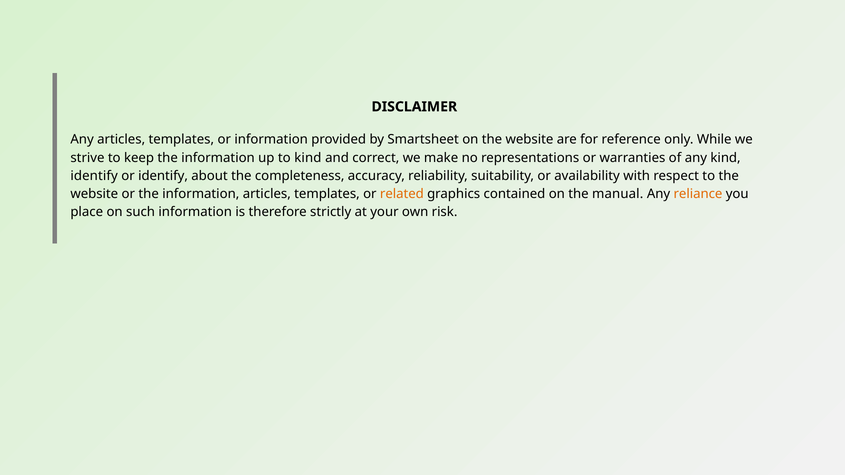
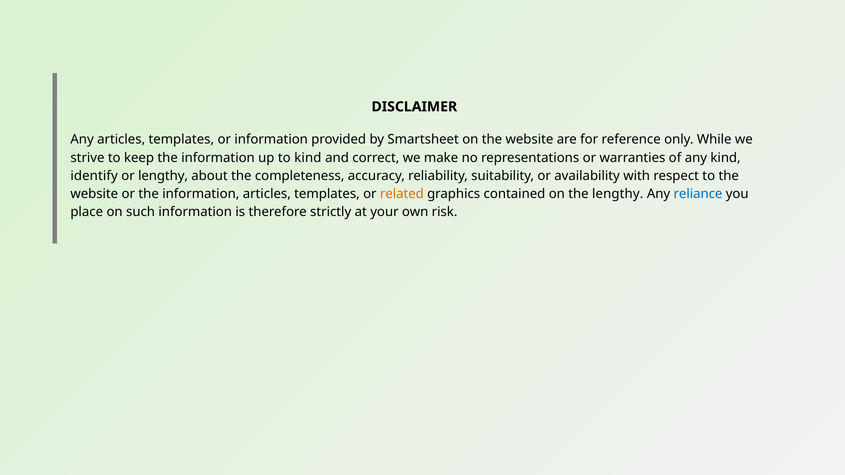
or identify: identify -> lengthy
the manual: manual -> lengthy
reliance colour: orange -> blue
